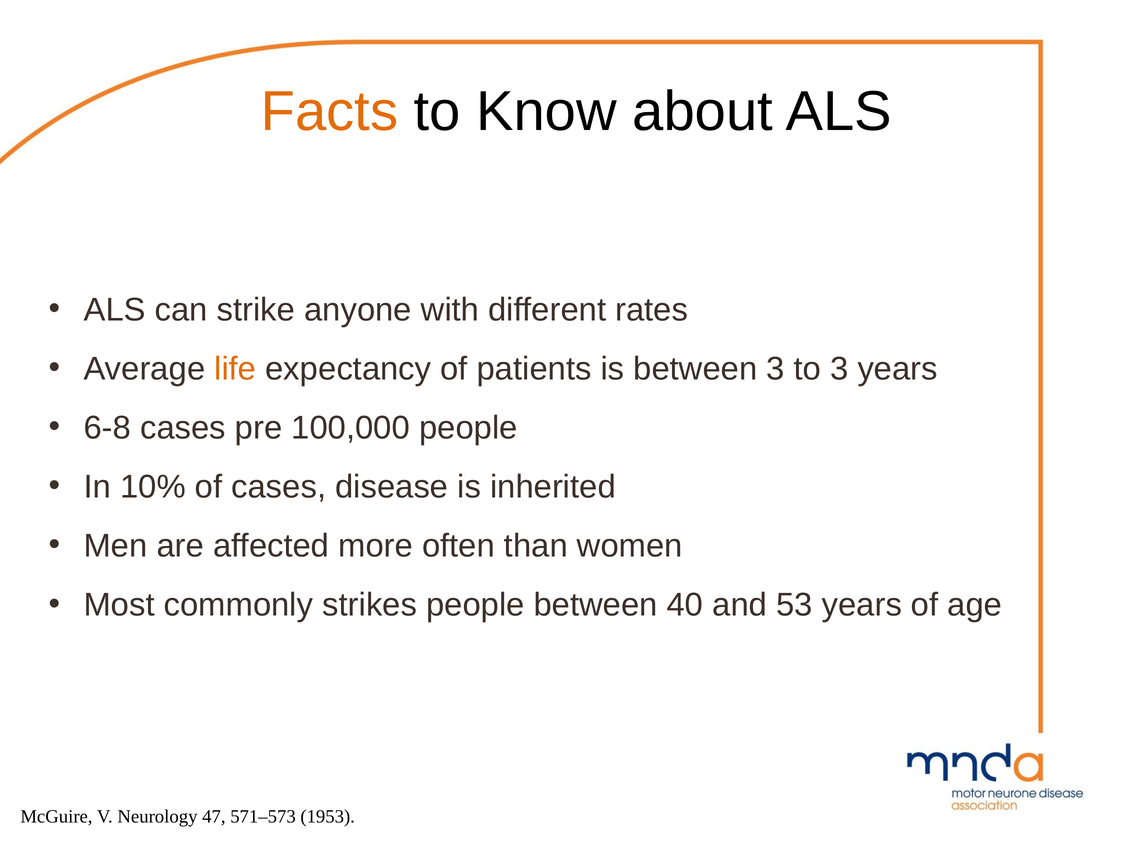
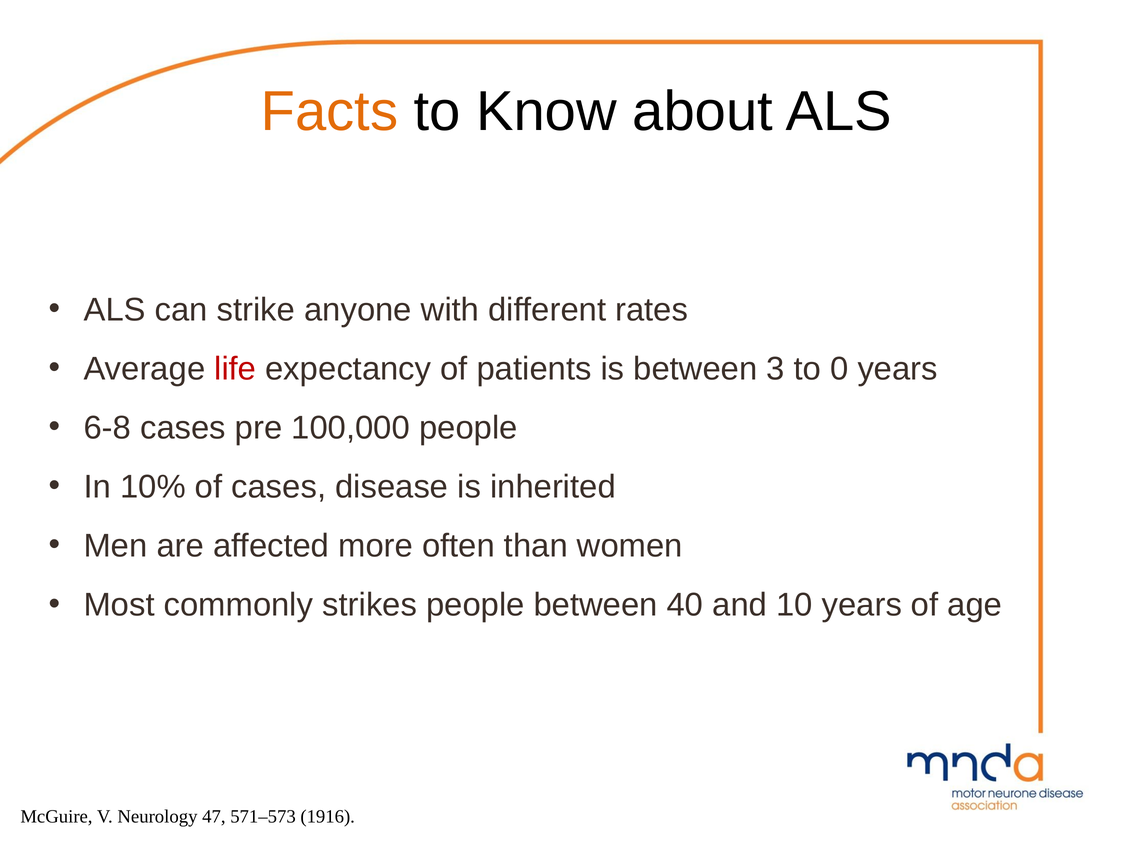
life colour: orange -> red
to 3: 3 -> 0
53: 53 -> 10
1953: 1953 -> 1916
